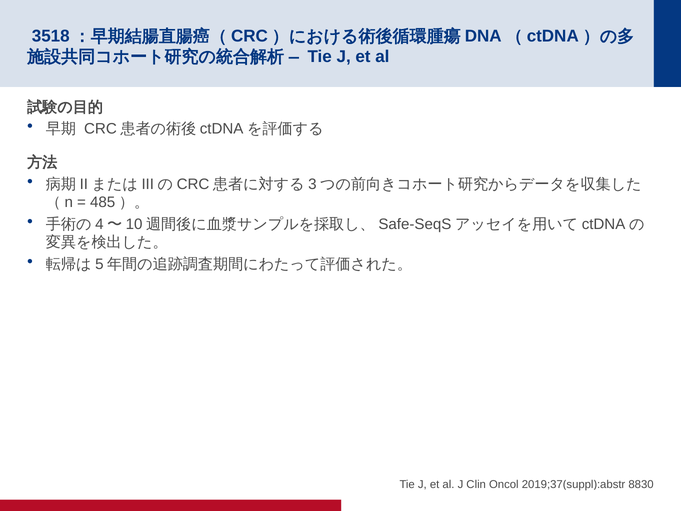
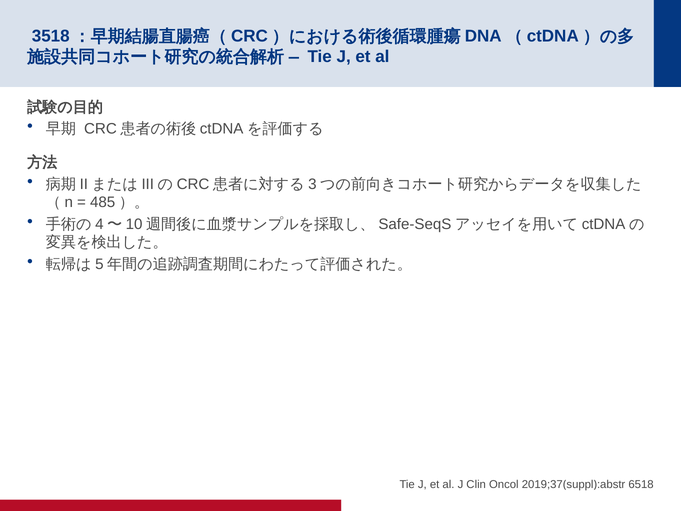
8830: 8830 -> 6518
